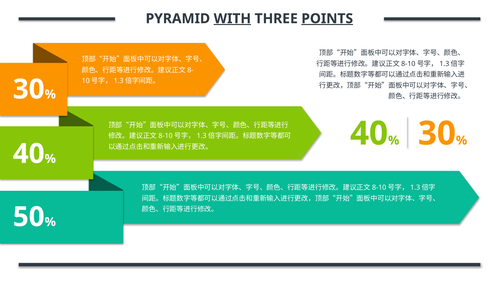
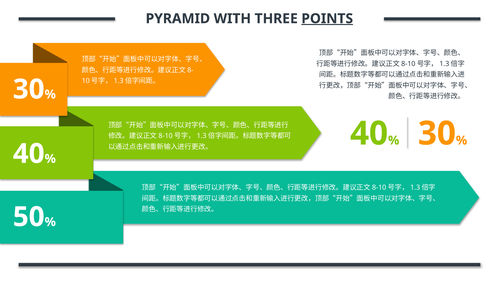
WITH underline: present -> none
